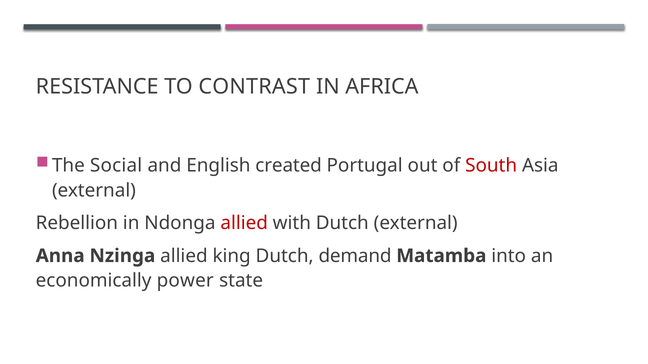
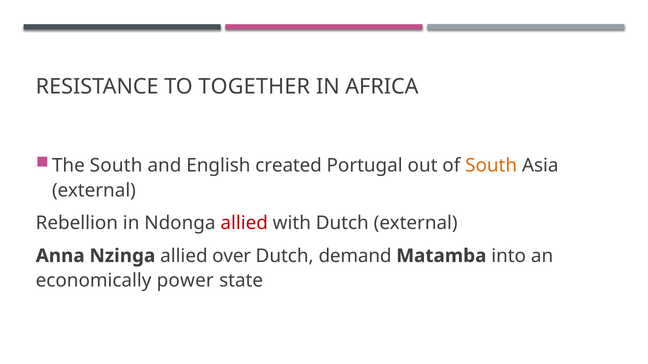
CONTRAST: CONTRAST -> TOGETHER
The Social: Social -> South
South at (491, 166) colour: red -> orange
king: king -> over
